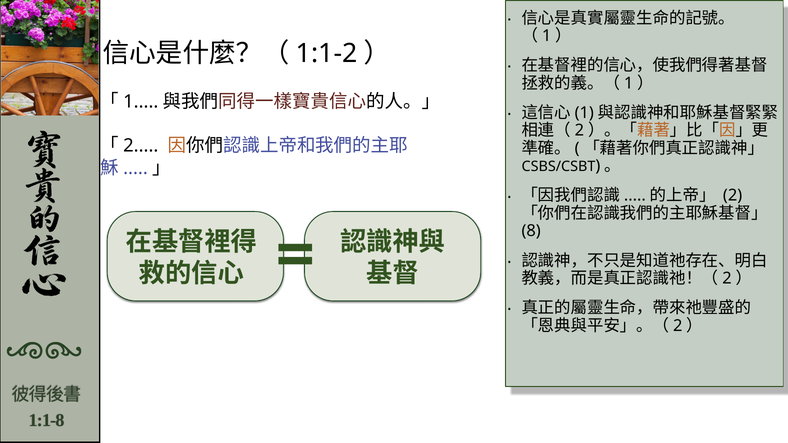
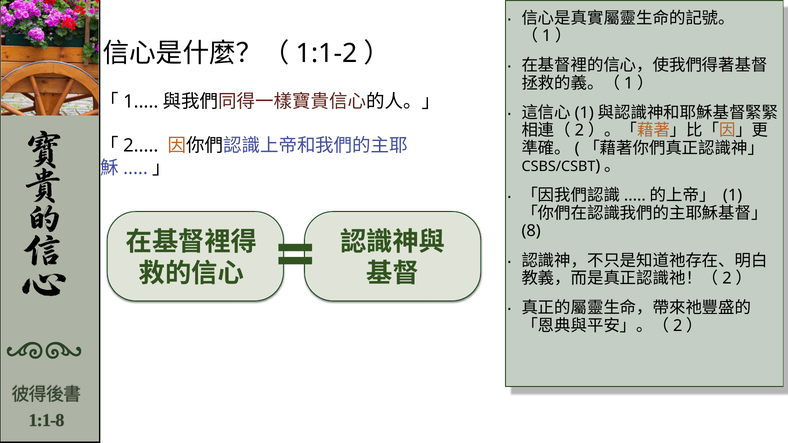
2 at (733, 196): 2 -> 1
